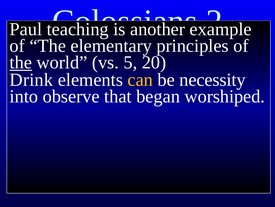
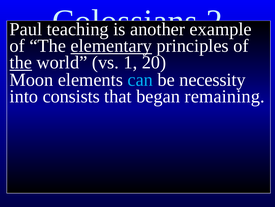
elementary underline: none -> present
5: 5 -> 1
Drink: Drink -> Moon
can colour: yellow -> light blue
observe: observe -> consists
worshiped: worshiped -> remaining
